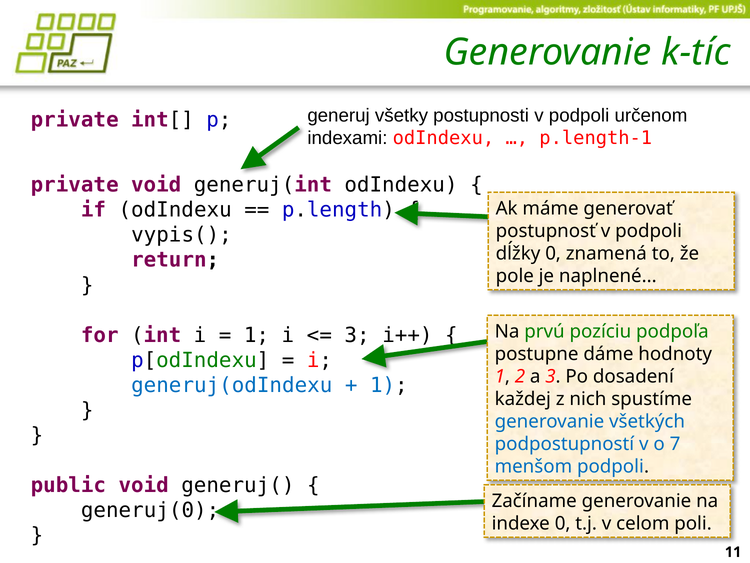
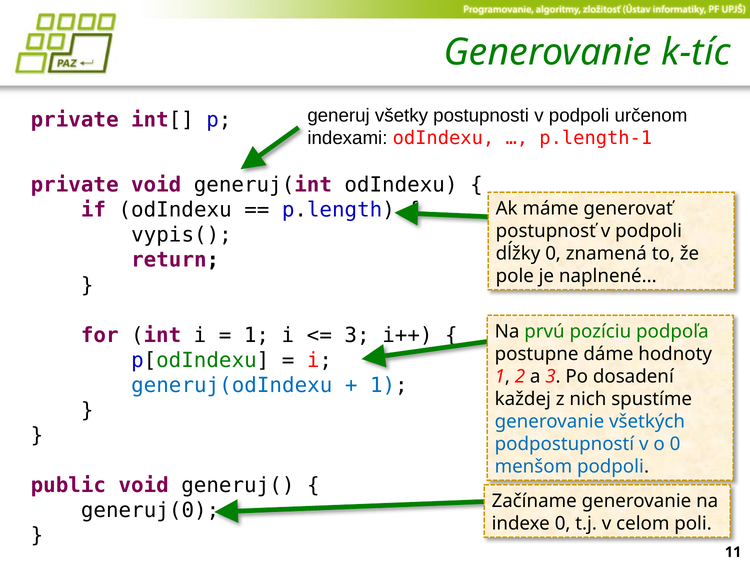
o 7: 7 -> 0
